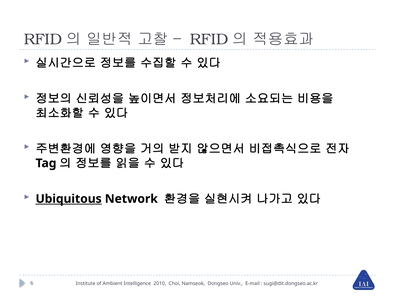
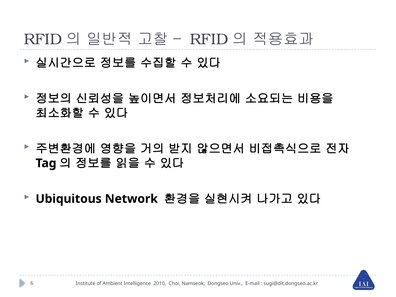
Ubiquitous underline: present -> none
